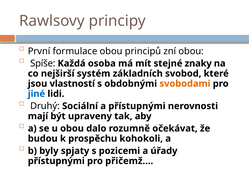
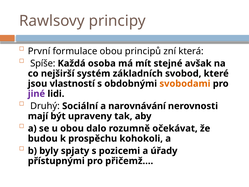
zní obou: obou -> která
znaky: znaky -> avšak
jiné colour: blue -> purple
a přístupnými: přístupnými -> narovnávání
